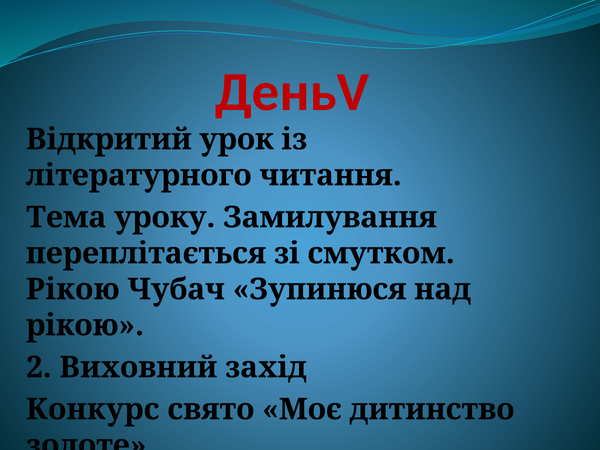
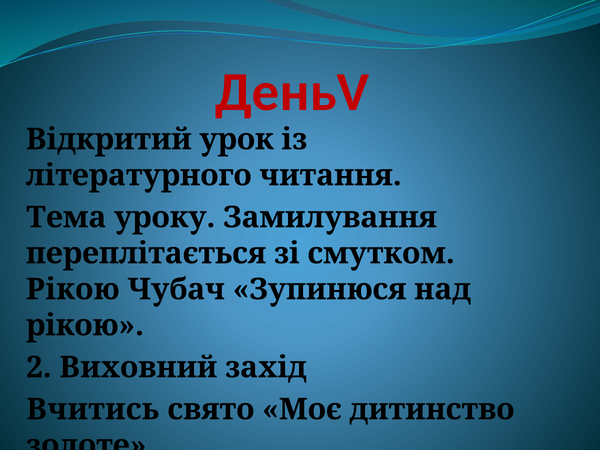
Конкурс: Конкурс -> Вчитись
